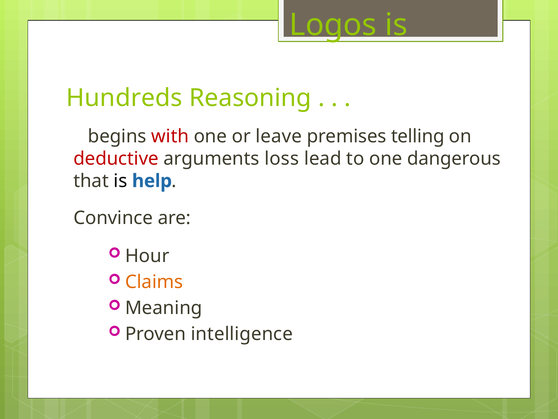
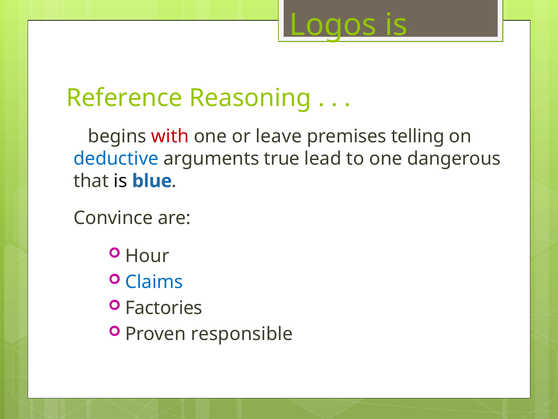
Hundreds: Hundreds -> Reference
deductive colour: red -> blue
loss: loss -> true
help: help -> blue
Claims colour: orange -> blue
Meaning: Meaning -> Factories
intelligence: intelligence -> responsible
